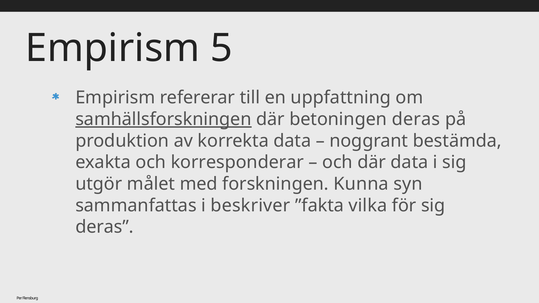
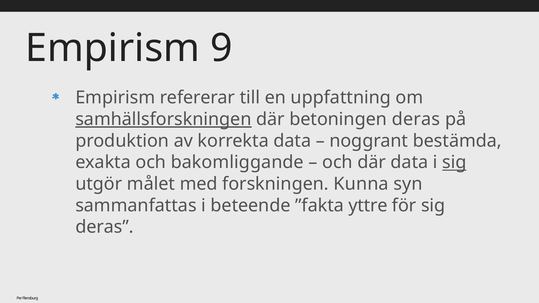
5: 5 -> 9
korresponderar: korresponderar -> bakomliggande
sig at (454, 162) underline: none -> present
beskriver: beskriver -> beteende
vilka: vilka -> yttre
